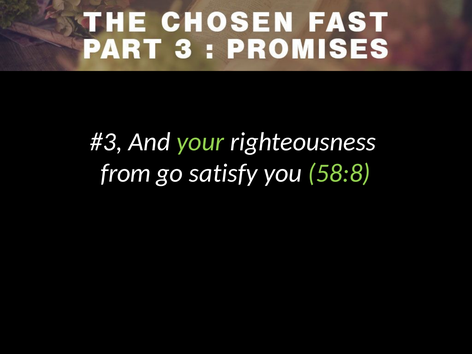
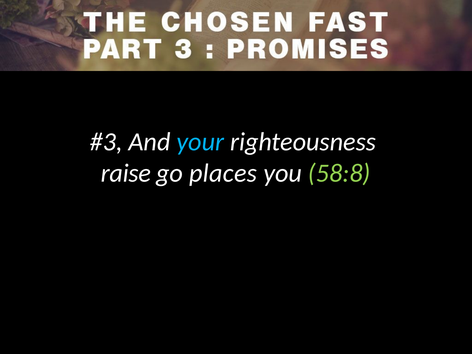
your colour: light green -> light blue
from: from -> raise
satisfy: satisfy -> places
